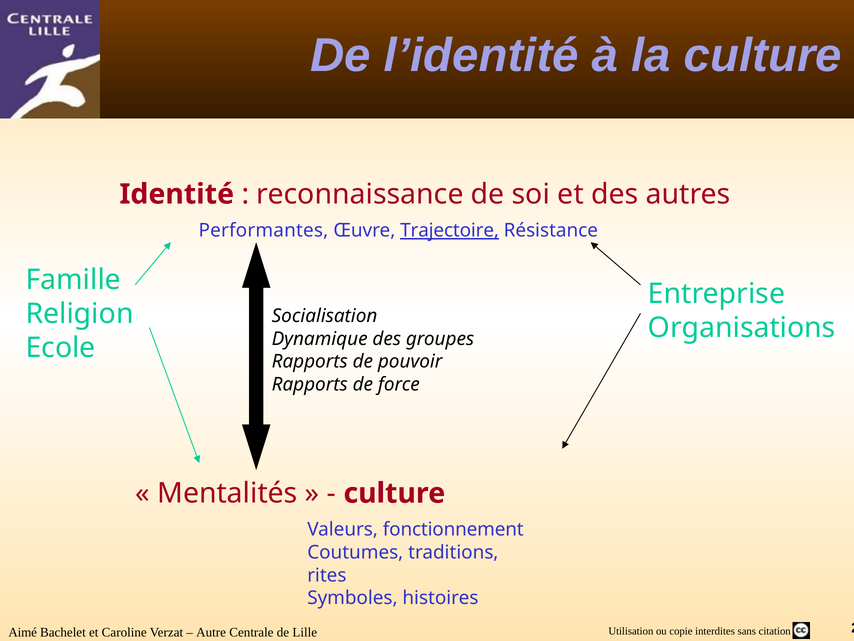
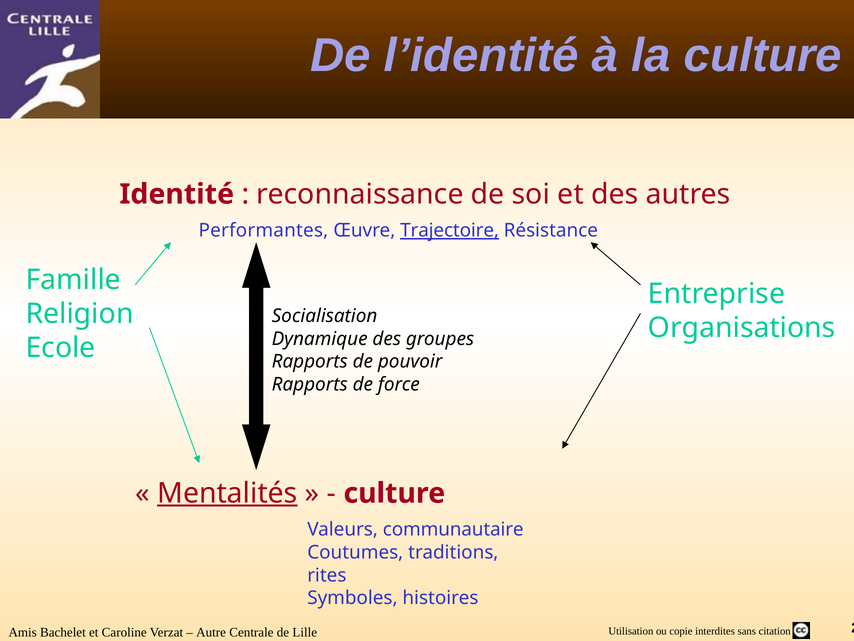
Mentalités underline: none -> present
fonctionnement: fonctionnement -> communautaire
Aimé: Aimé -> Amis
